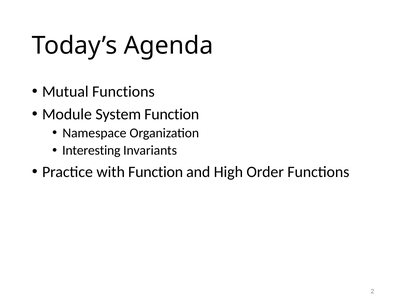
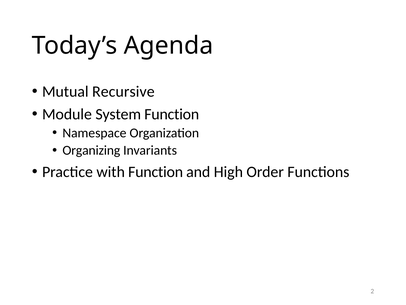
Mutual Functions: Functions -> Recursive
Interesting: Interesting -> Organizing
